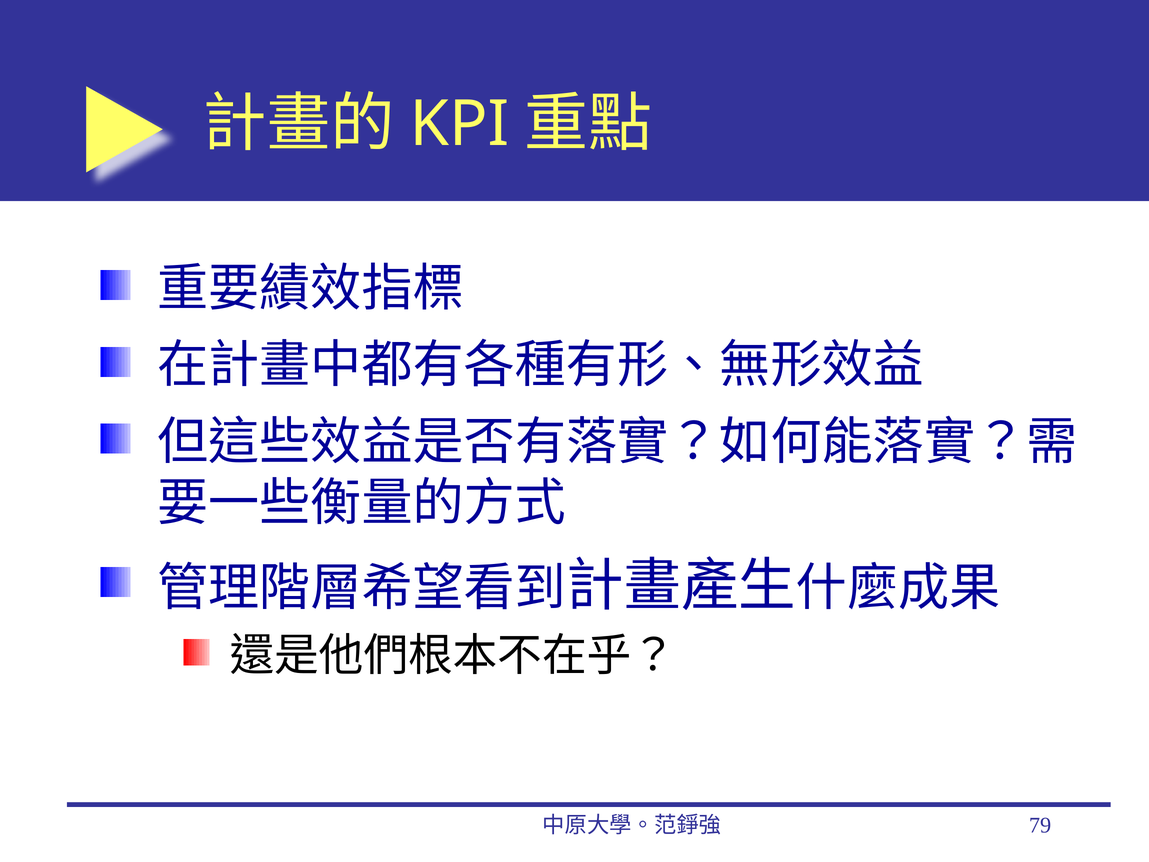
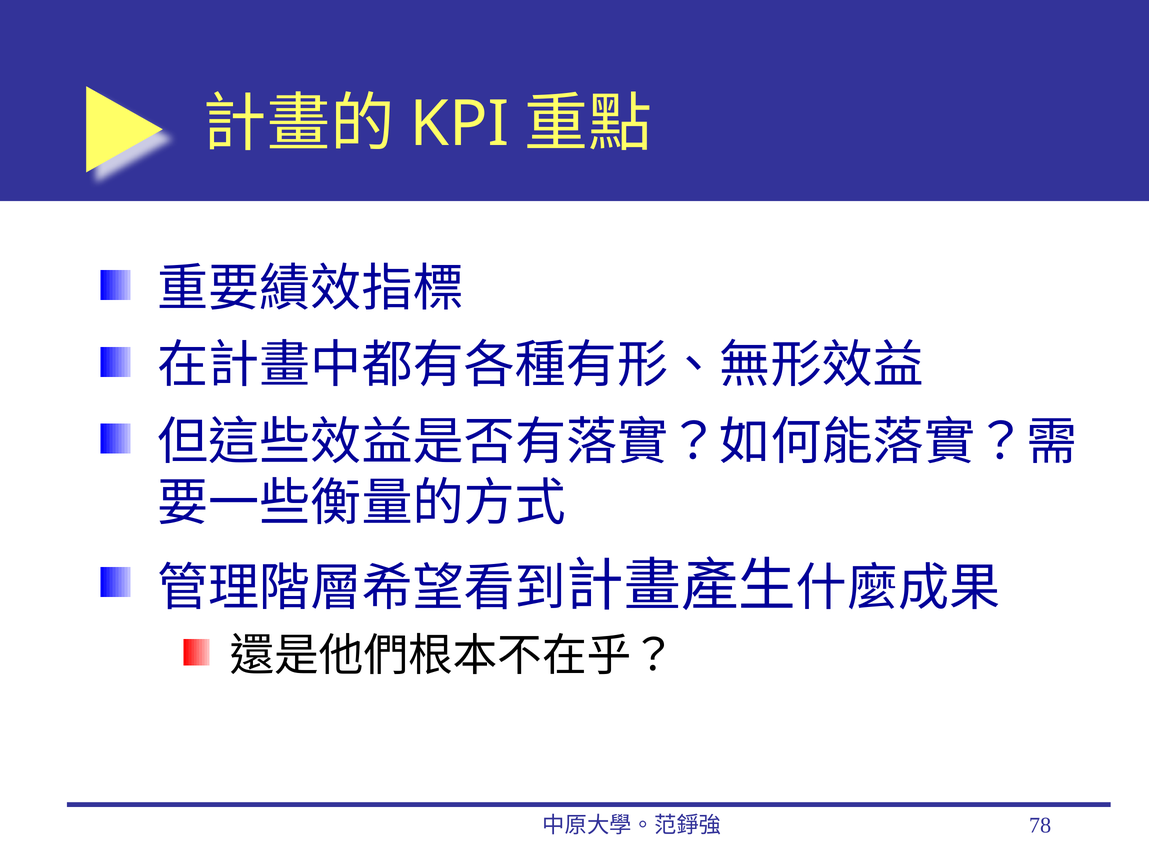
79: 79 -> 78
